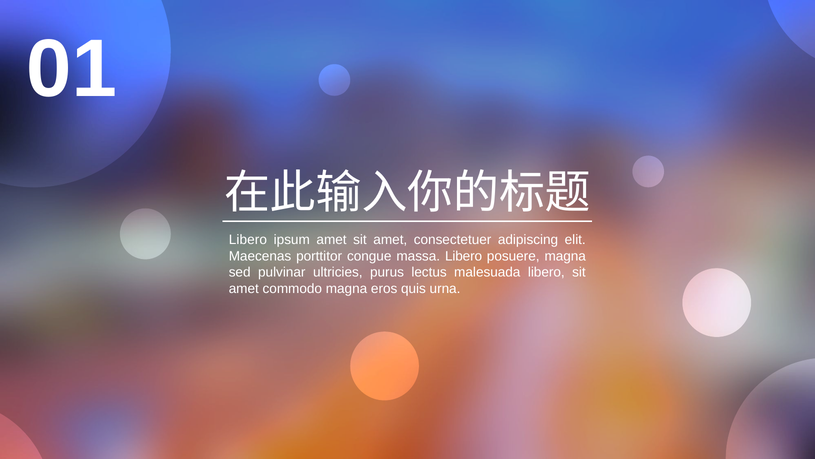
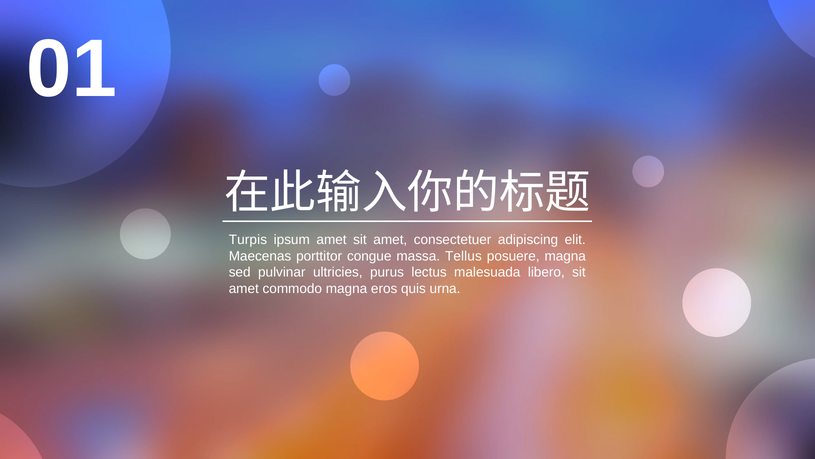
Libero at (248, 240): Libero -> Turpis
massa Libero: Libero -> Tellus
